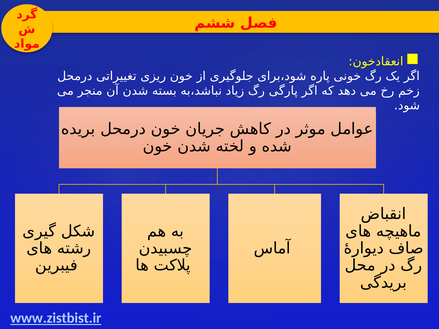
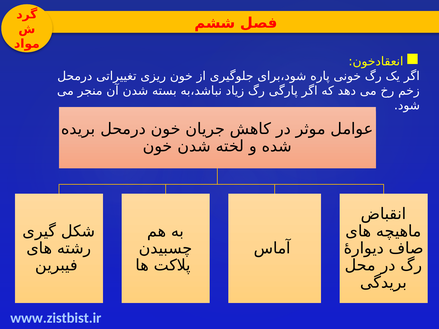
www.zistbist.ir underline: present -> none
